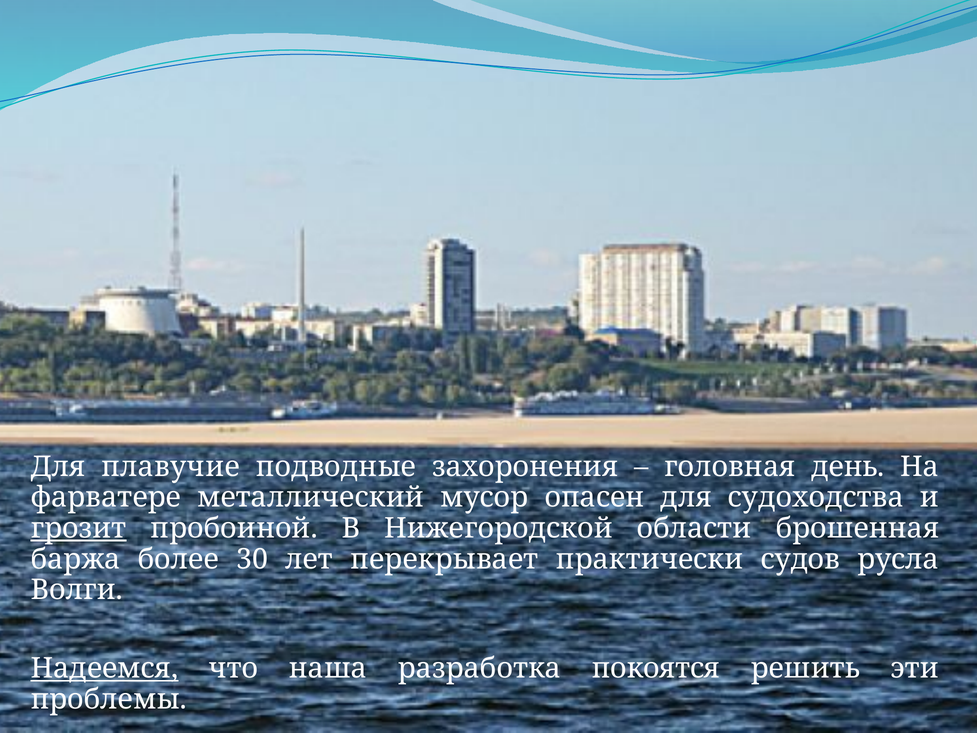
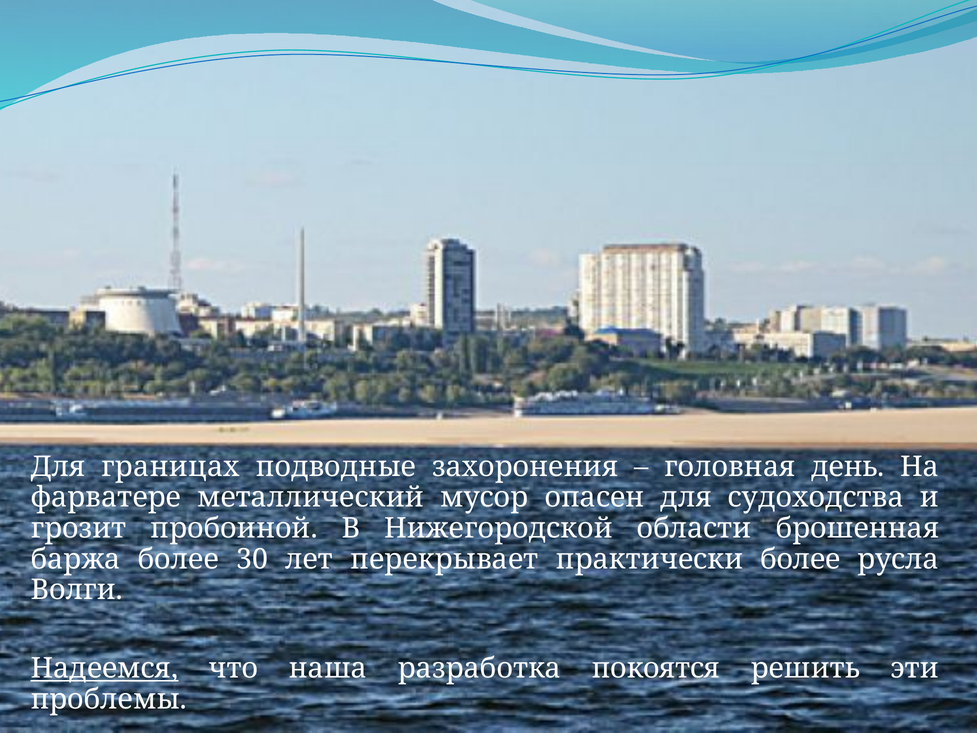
плавучие: плавучие -> границах
грозит underline: present -> none
практически судов: судов -> более
